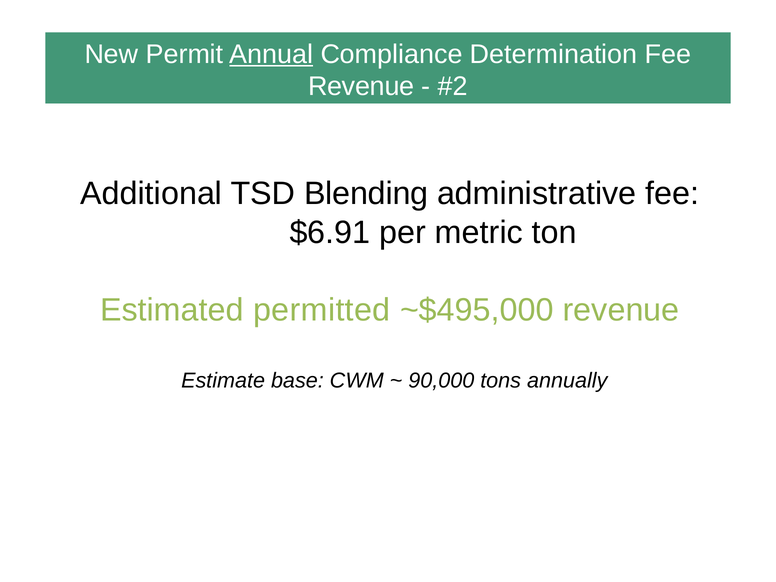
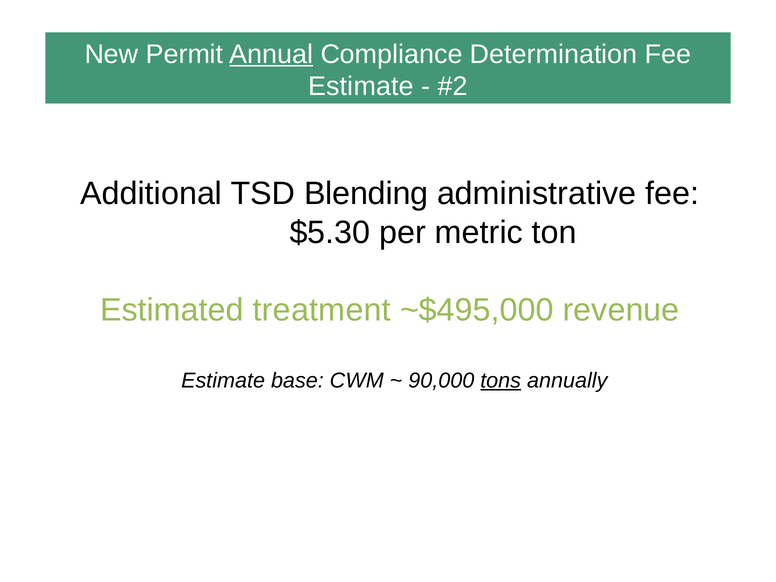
Revenue at (361, 87): Revenue -> Estimate
$6.91: $6.91 -> $5.30
permitted: permitted -> treatment
tons underline: none -> present
